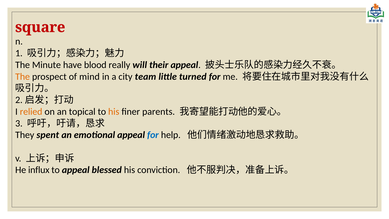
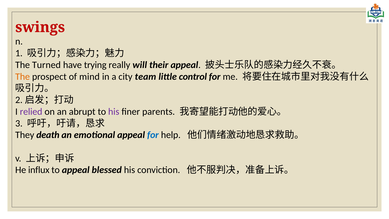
square: square -> swings
Minute: Minute -> Turned
blood: blood -> trying
turned: turned -> control
relied colour: orange -> purple
topical: topical -> abrupt
his at (114, 112) colour: orange -> purple
spent: spent -> death
